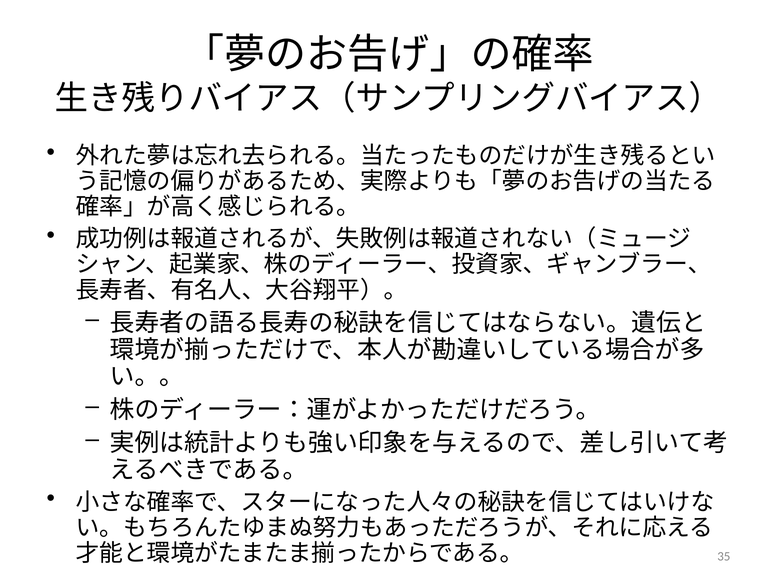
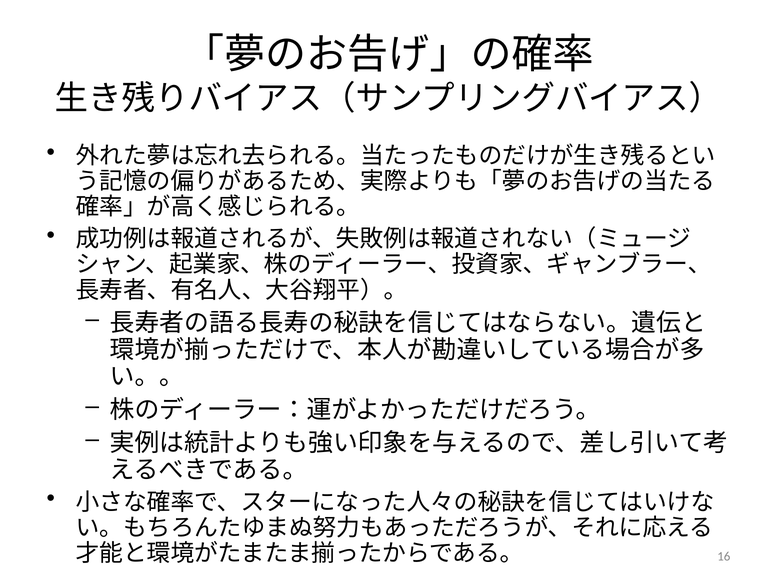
35: 35 -> 16
